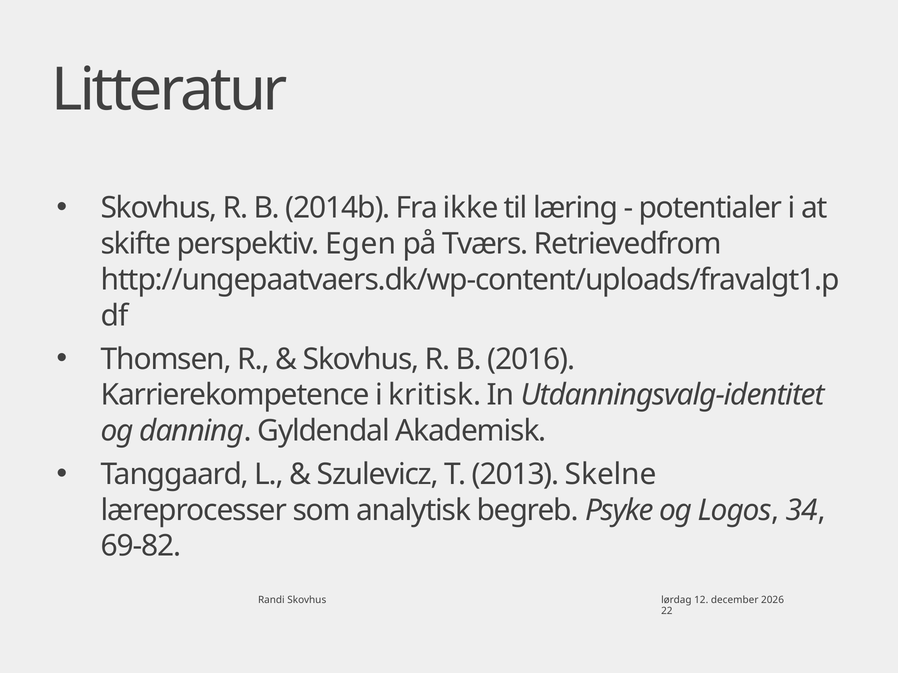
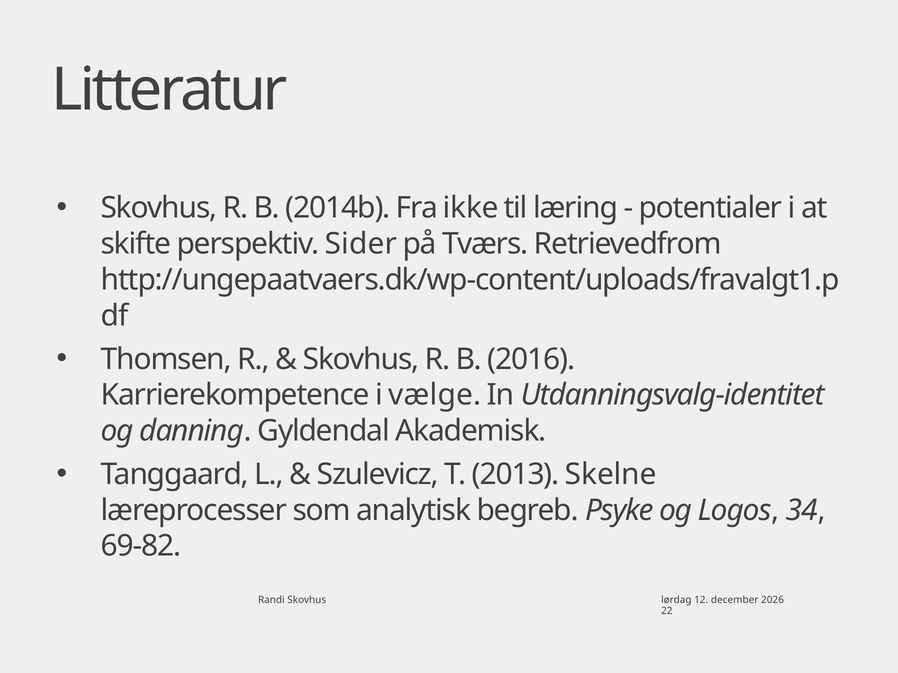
Egen: Egen -> Sider
kritisk: kritisk -> vælge
